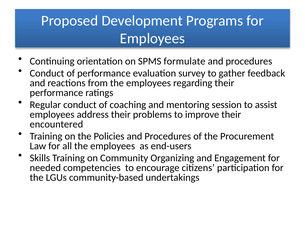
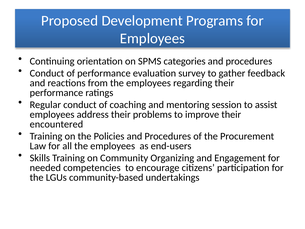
formulate: formulate -> categories
